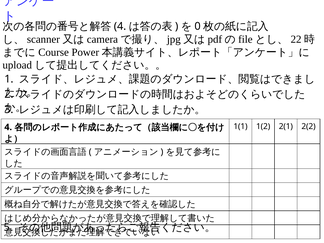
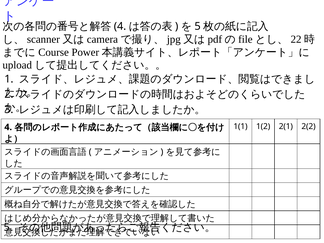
0 at (198, 26): 0 -> 5
